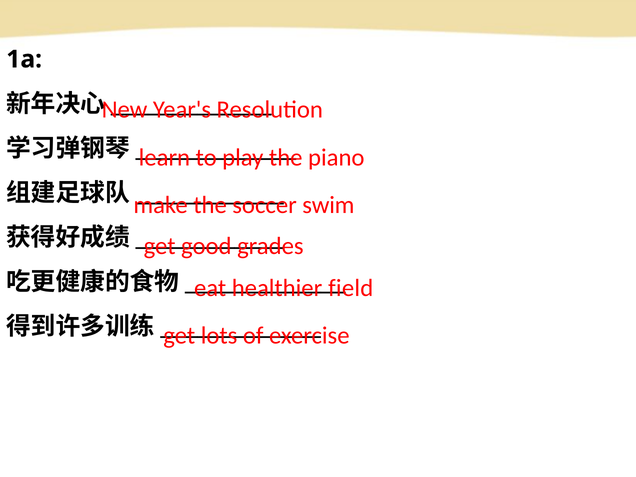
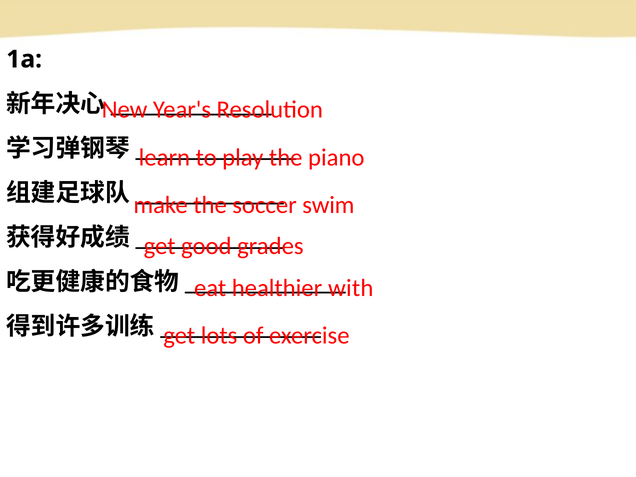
field: field -> with
